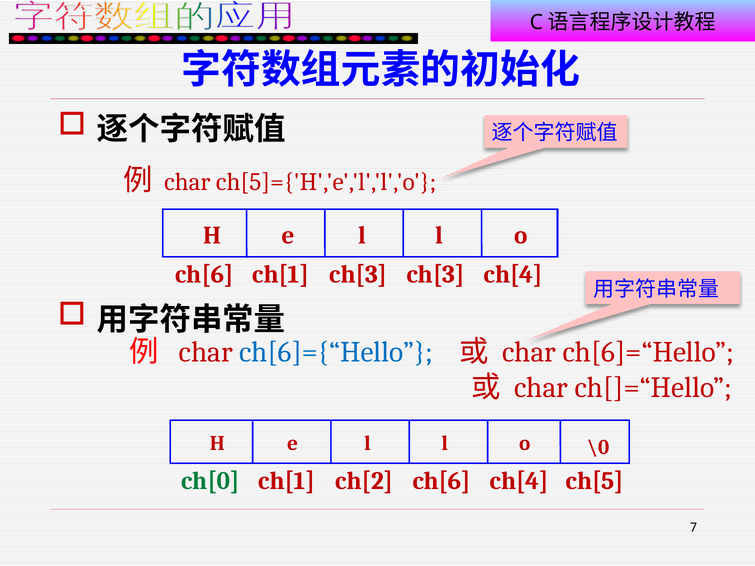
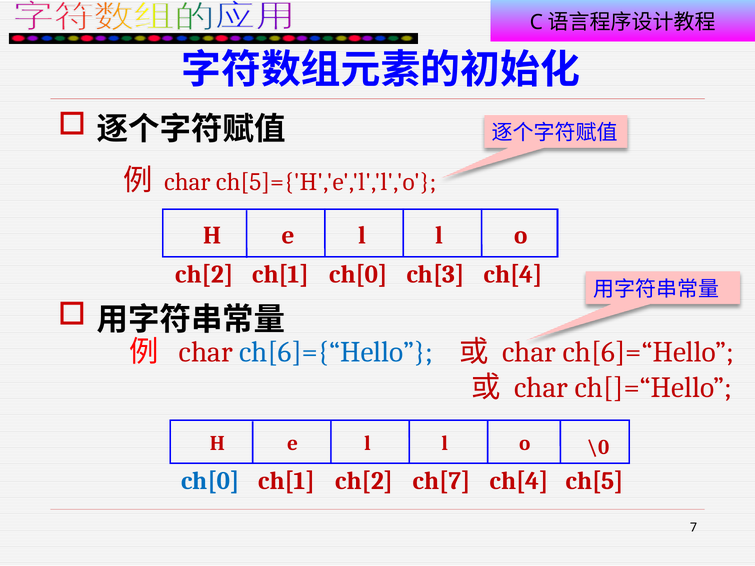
ch[6 at (204, 275): ch[6 -> ch[2
ch[1 ch[3: ch[3 -> ch[0
ch[0 at (210, 481) colour: green -> blue
ch[2 ch[6: ch[6 -> ch[7
